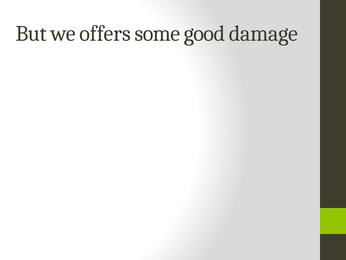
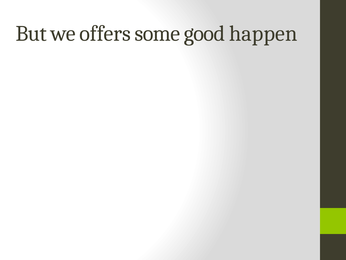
damage: damage -> happen
